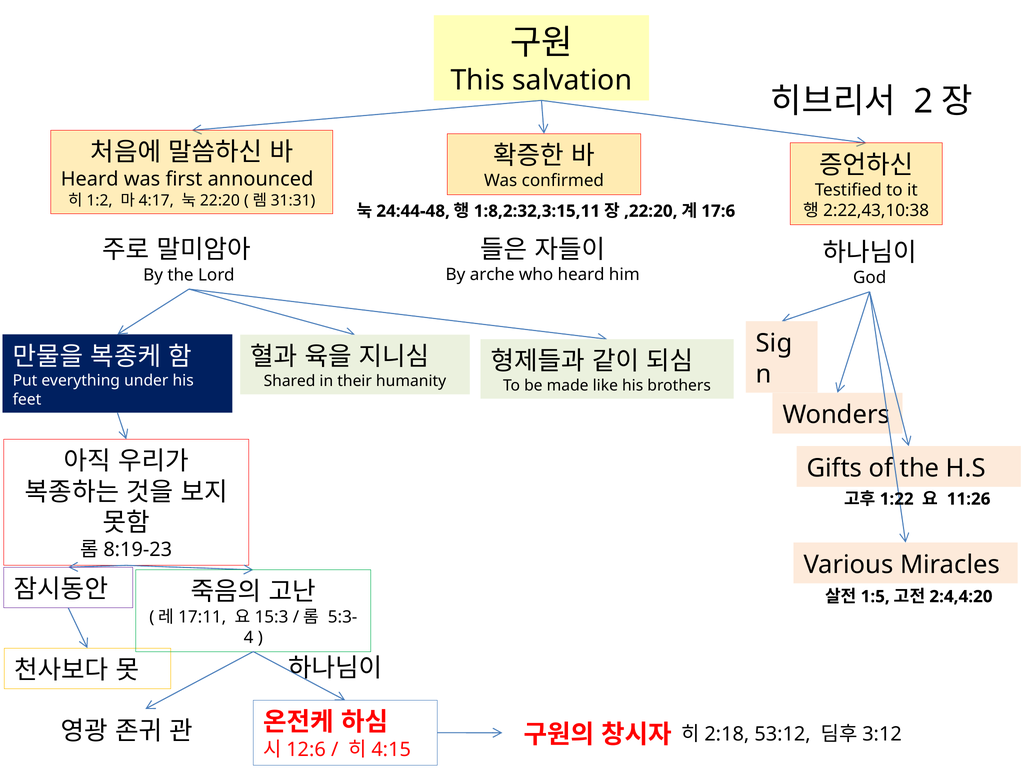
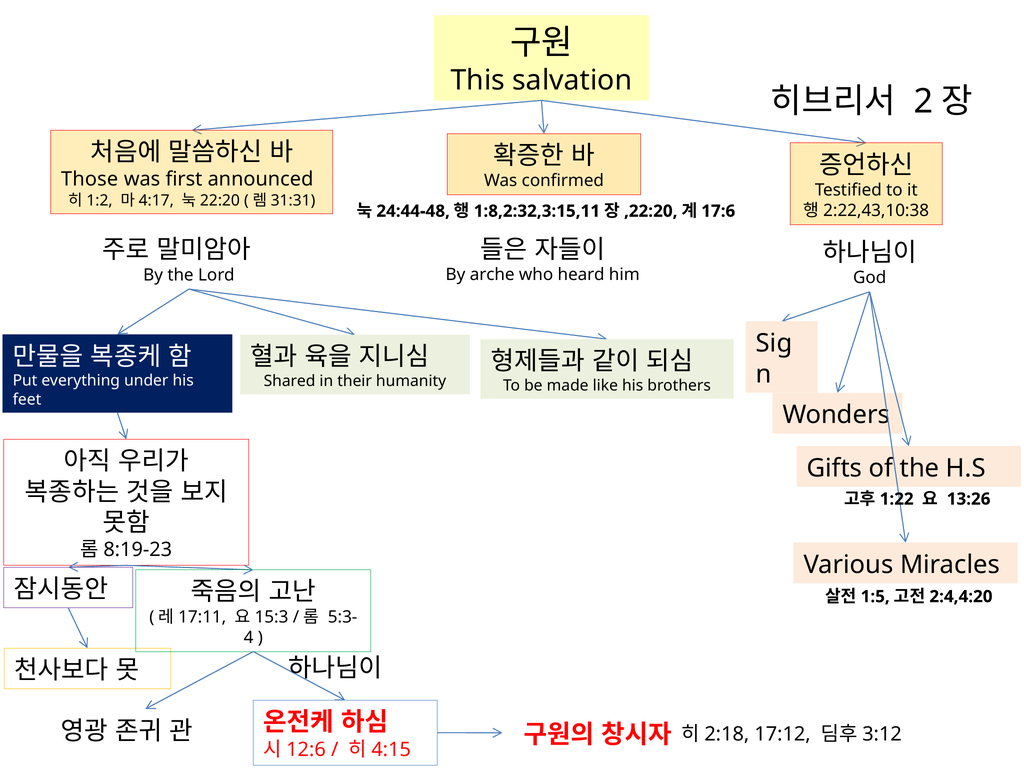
Heard at (90, 179): Heard -> Those
11:26: 11:26 -> 13:26
53:12: 53:12 -> 17:12
